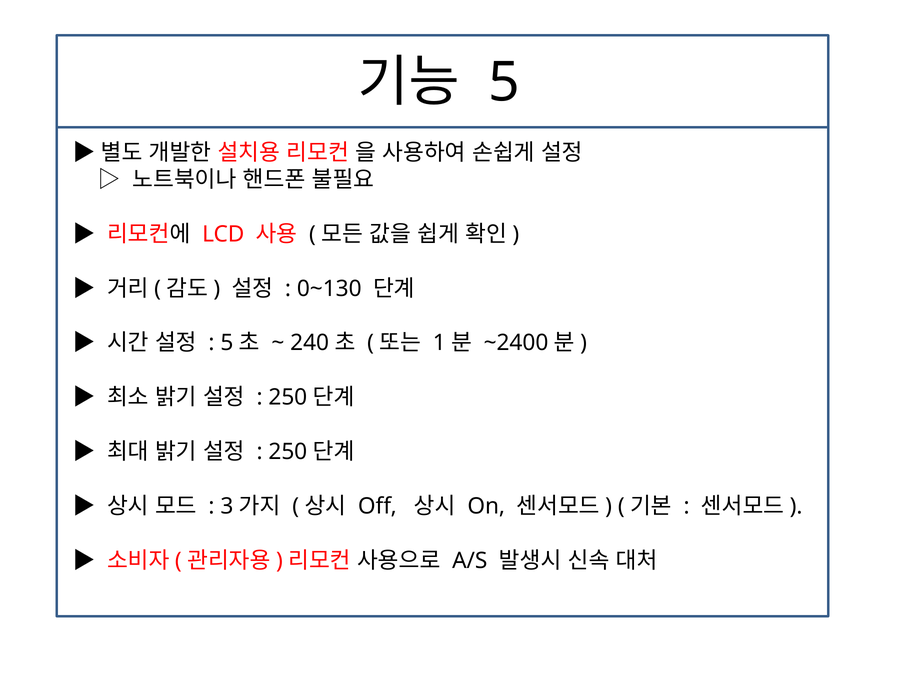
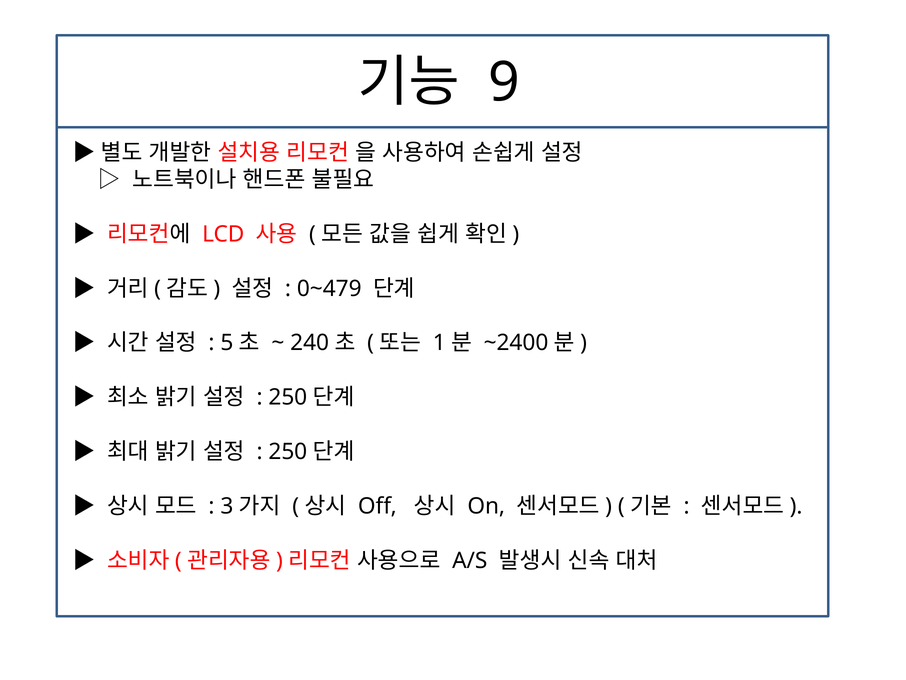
5: 5 -> 9
0~130: 0~130 -> 0~479
